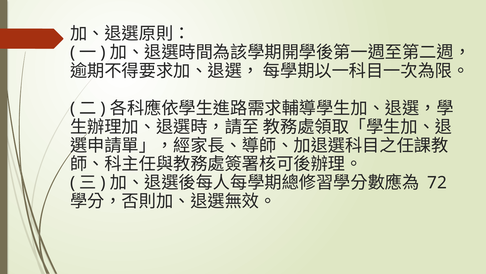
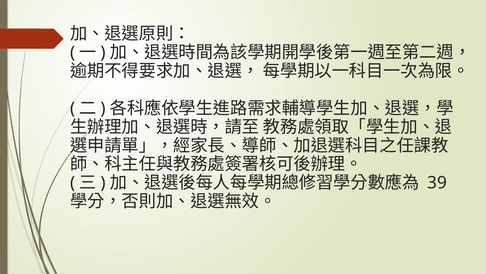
72: 72 -> 39
